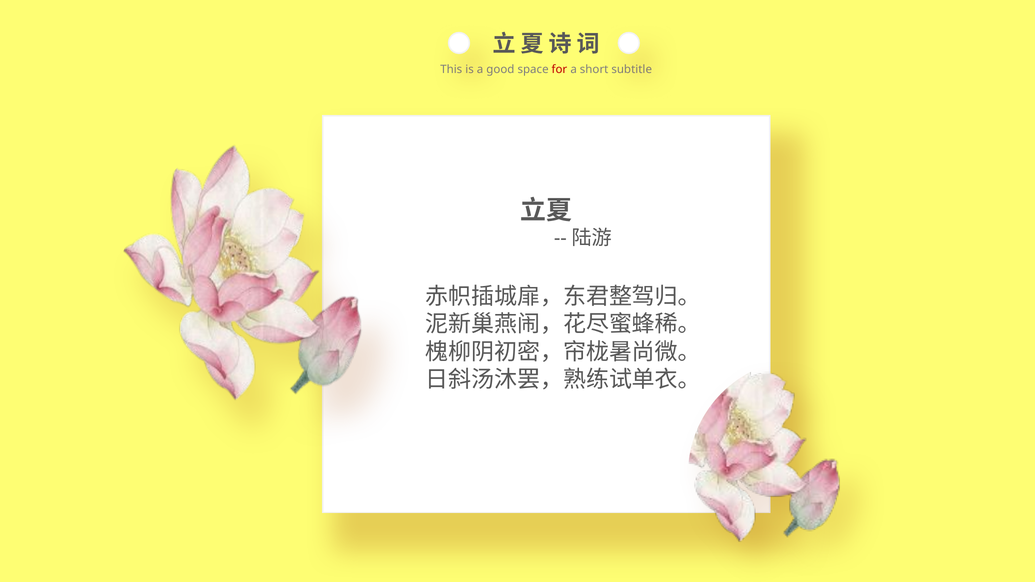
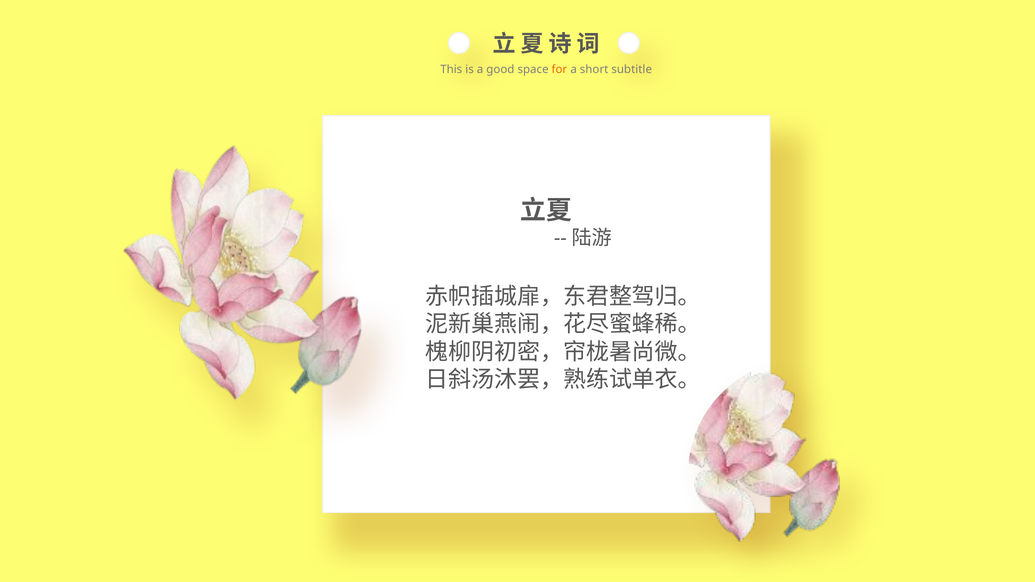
for colour: red -> orange
